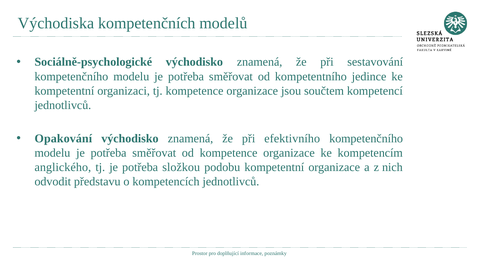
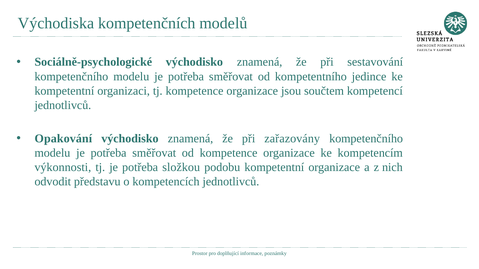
efektivního: efektivního -> zařazovány
anglického: anglického -> výkonnosti
